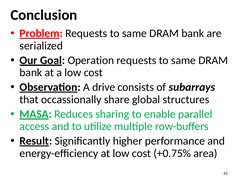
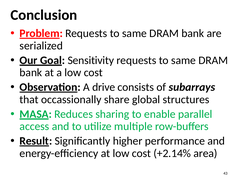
Operation: Operation -> Sensitivity
+0.75%: +0.75% -> +2.14%
